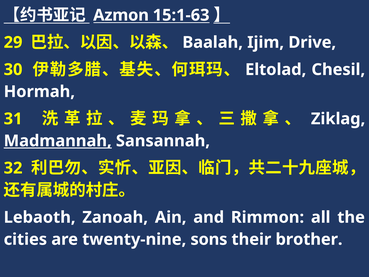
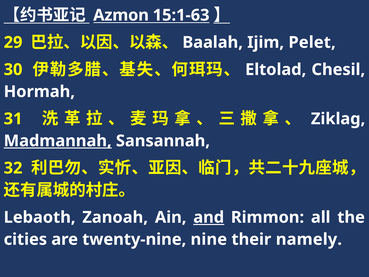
Drive: Drive -> Pelet
and underline: none -> present
sons: sons -> nine
brother: brother -> namely
